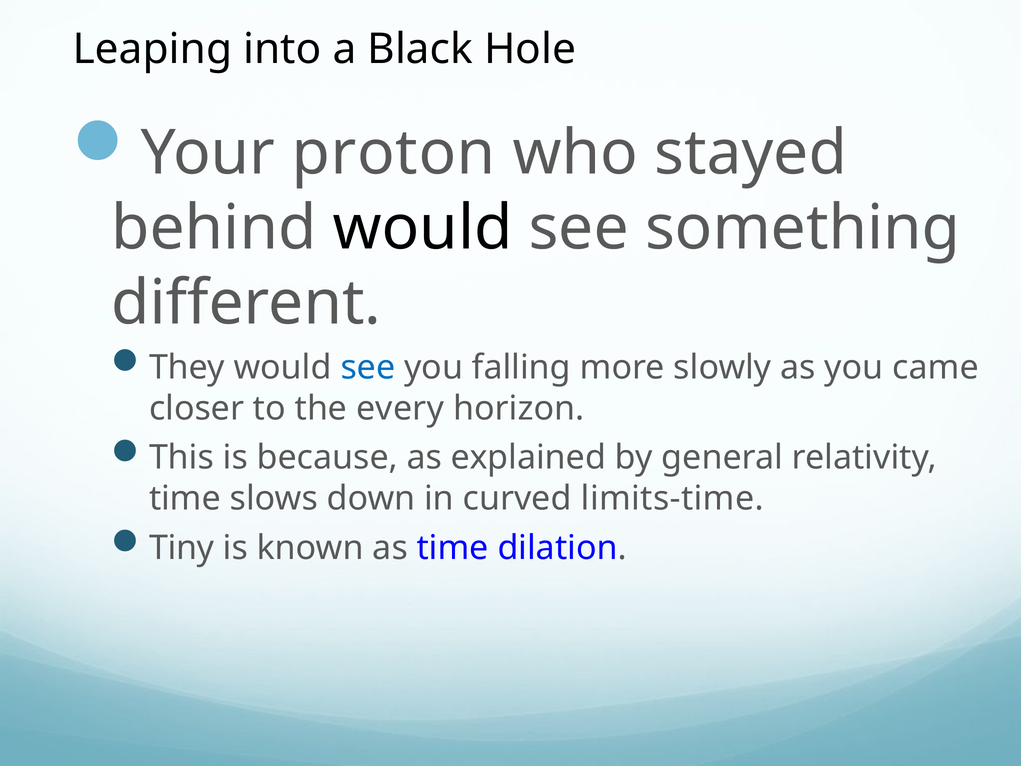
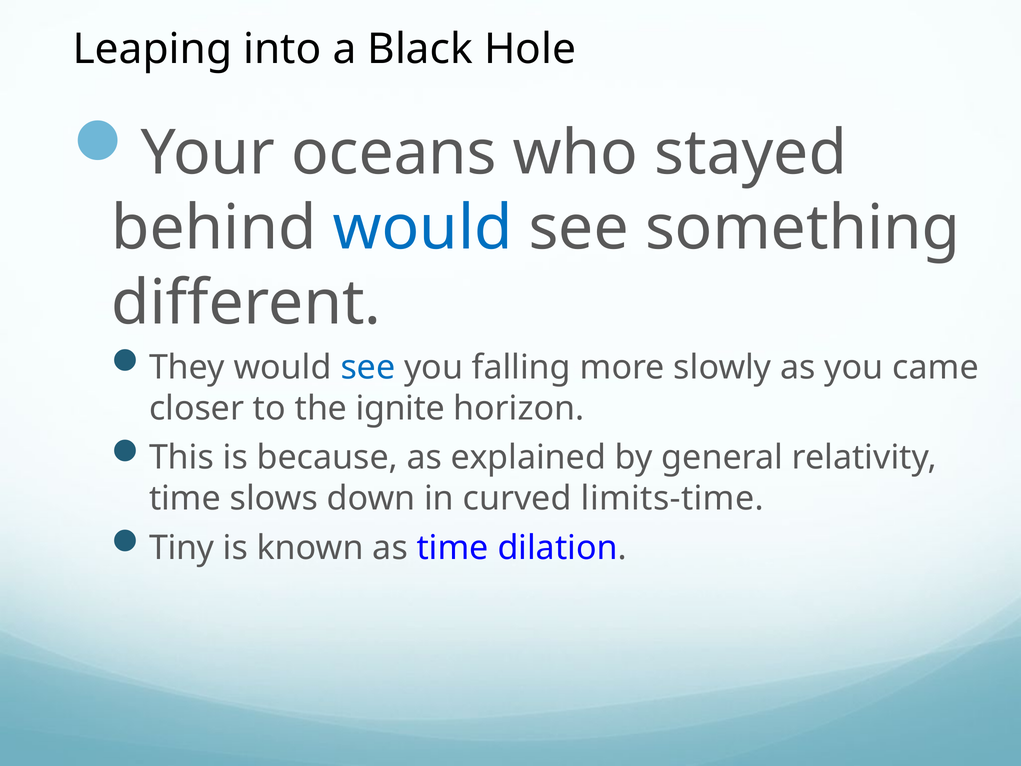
proton: proton -> oceans
would at (423, 228) colour: black -> blue
every: every -> ignite
